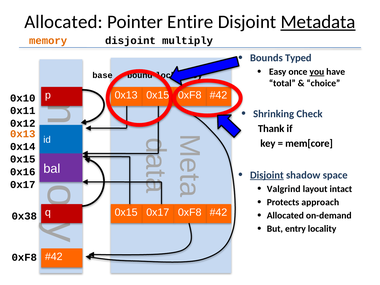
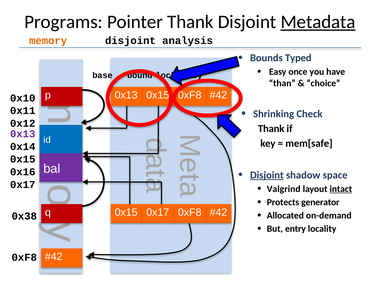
Allocated at (63, 22): Allocated -> Programs
Pointer Entire: Entire -> Thank
multiply: multiply -> analysis
you underline: present -> none
total: total -> than
0x13 at (23, 134) colour: orange -> purple
mem[core: mem[core -> mem[safe
intact underline: none -> present
approach: approach -> generator
